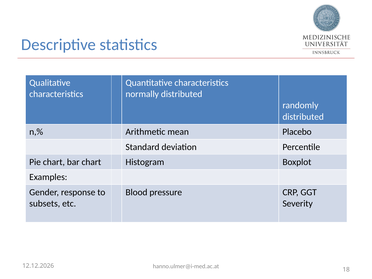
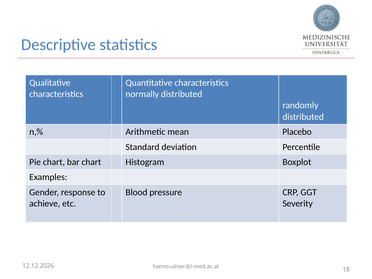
subsets: subsets -> achieve
